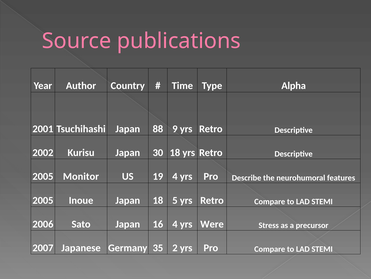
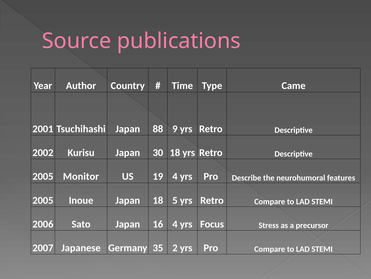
Alpha: Alpha -> Came
Were: Were -> Focus
